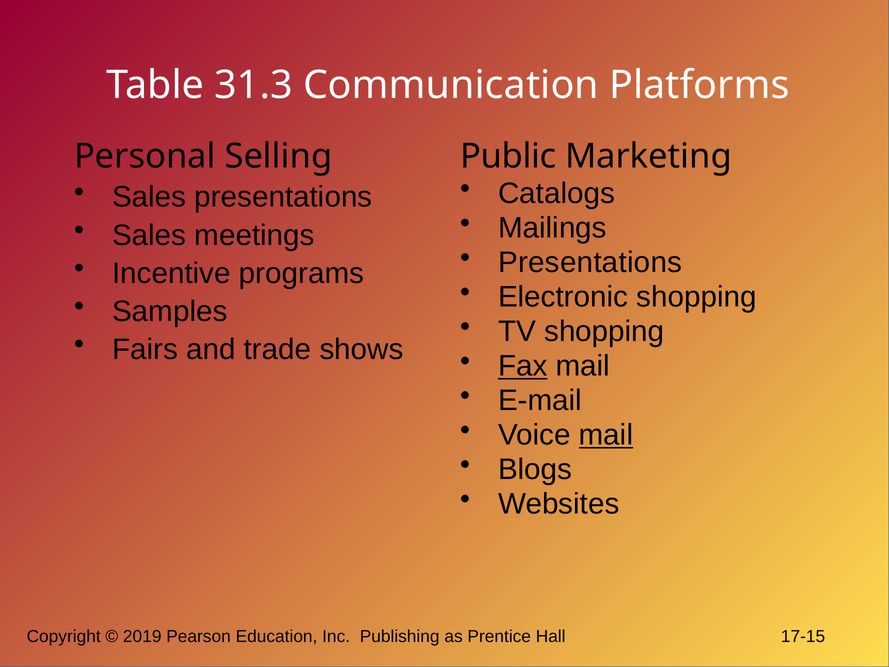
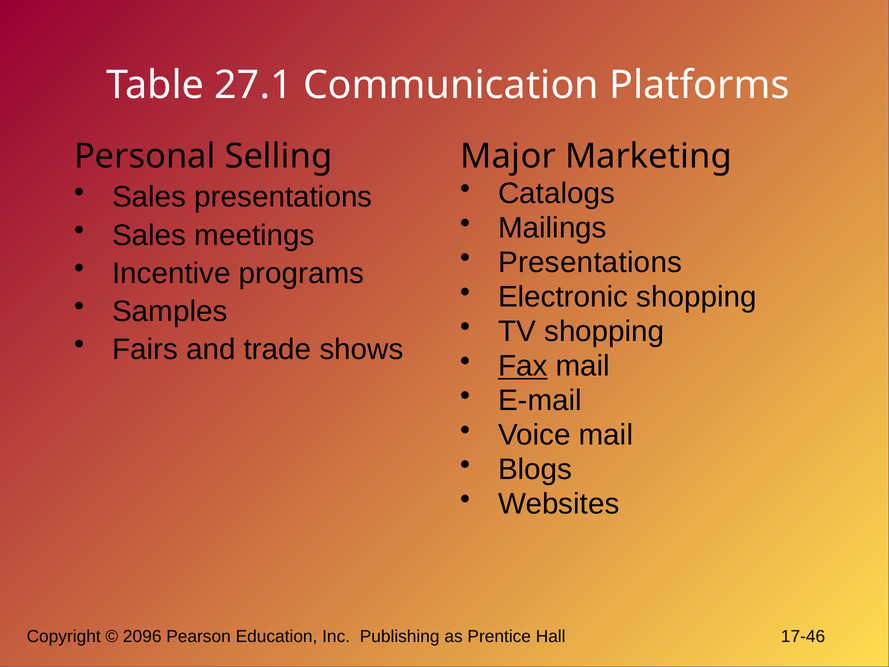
31.3: 31.3 -> 27.1
Public: Public -> Major
mail at (606, 435) underline: present -> none
2019: 2019 -> 2096
17-15: 17-15 -> 17-46
